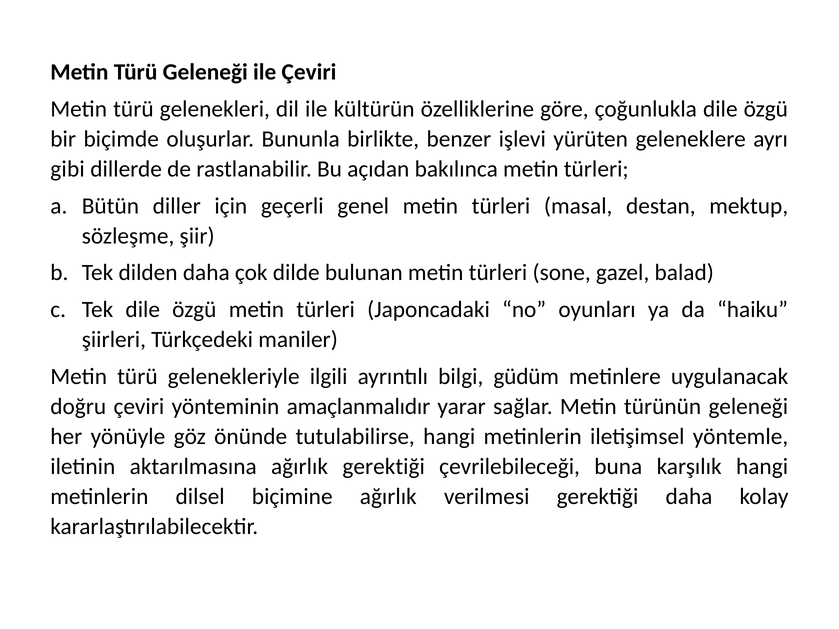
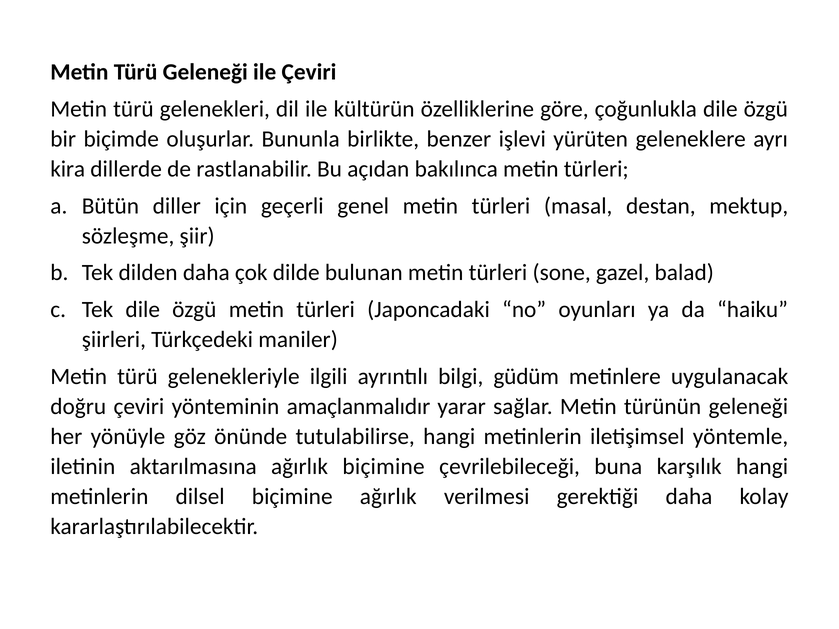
gibi: gibi -> kira
ağırlık gerektiği: gerektiği -> biçimine
